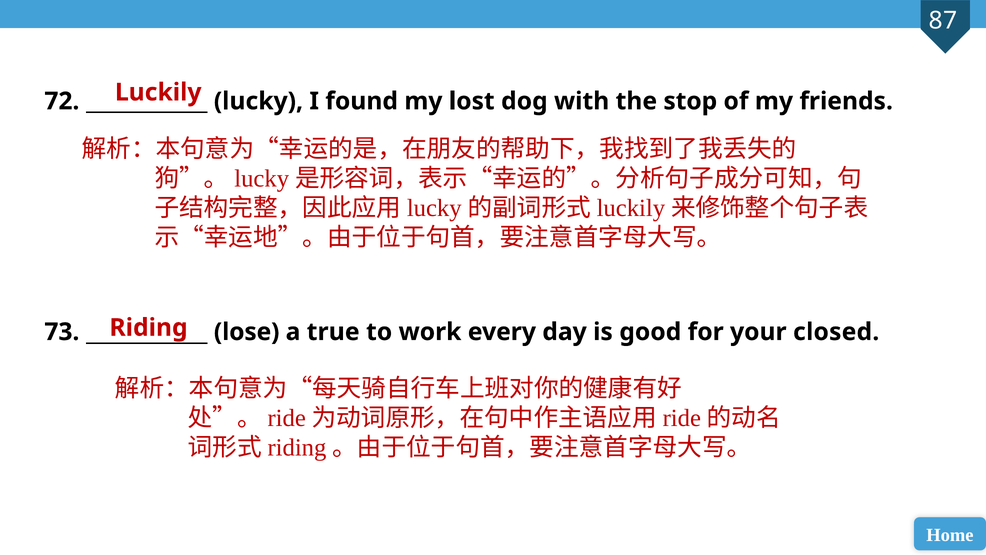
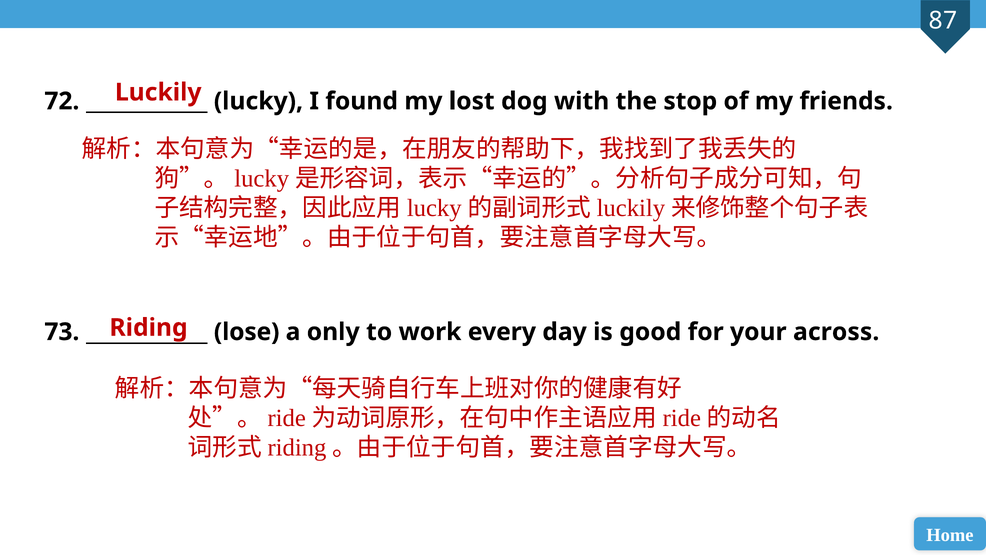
true: true -> only
closed: closed -> across
